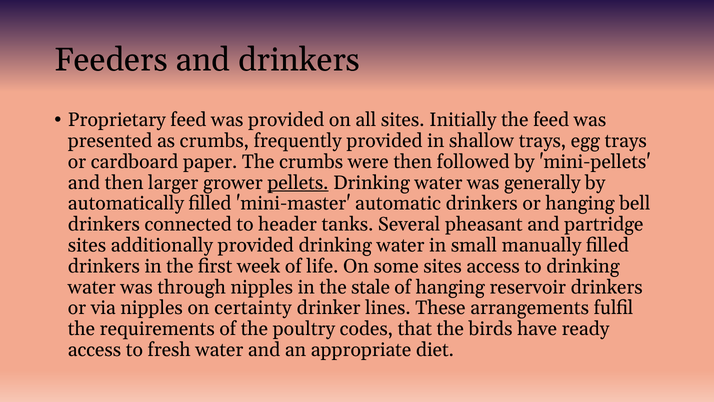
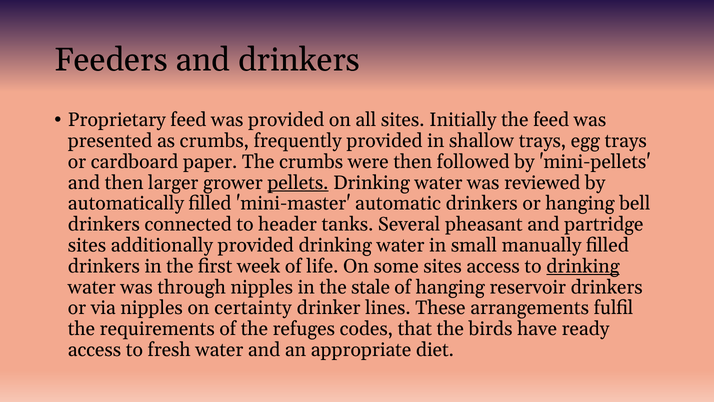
generally: generally -> reviewed
drinking at (583, 266) underline: none -> present
poultry: poultry -> refuges
